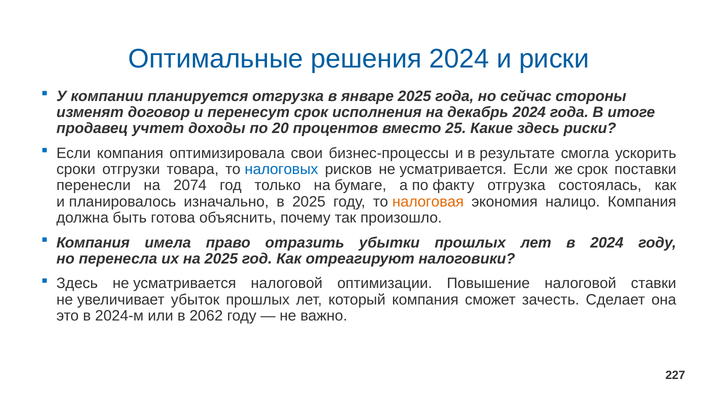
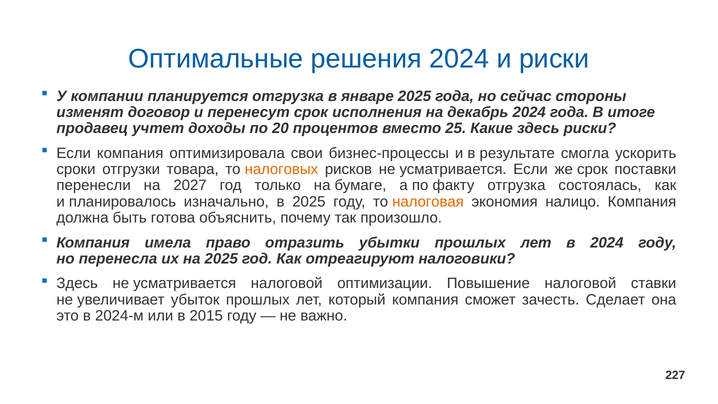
налоговых colour: blue -> orange
2074: 2074 -> 2027
2062: 2062 -> 2015
